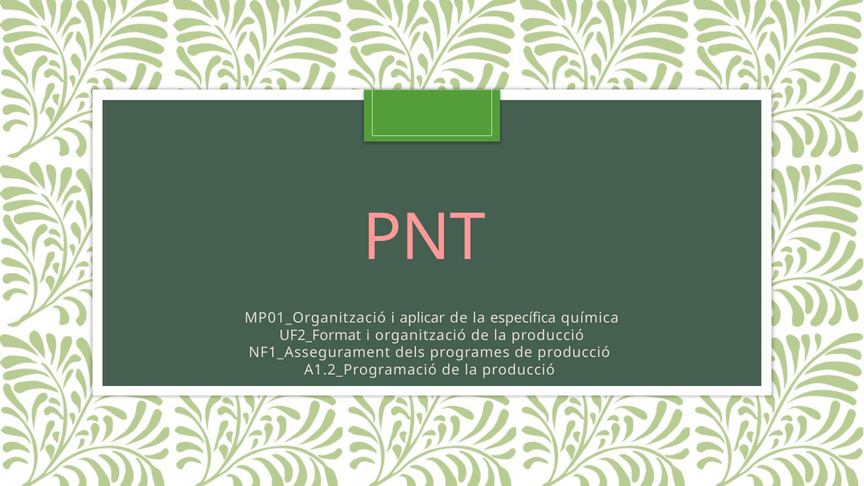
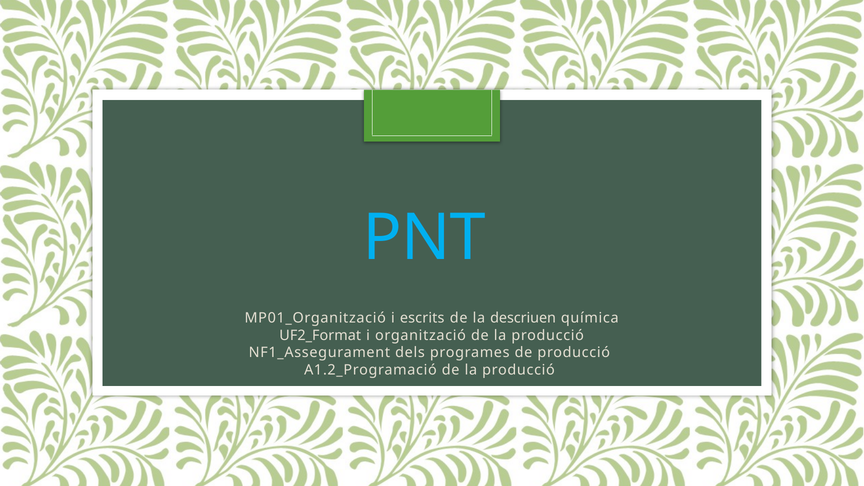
PNT colour: pink -> light blue
aplicar: aplicar -> escrits
específica: específica -> descriuen
